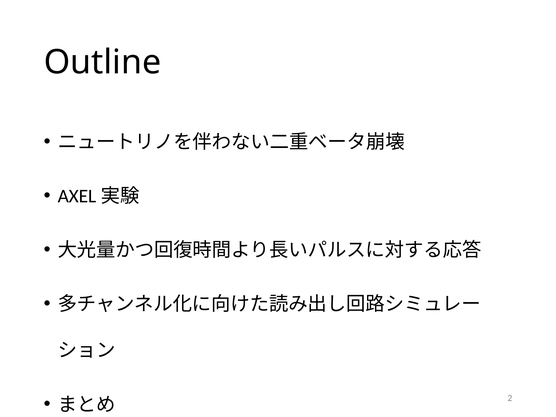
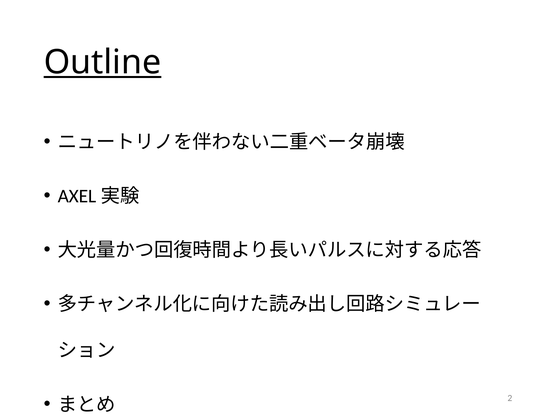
Outline underline: none -> present
